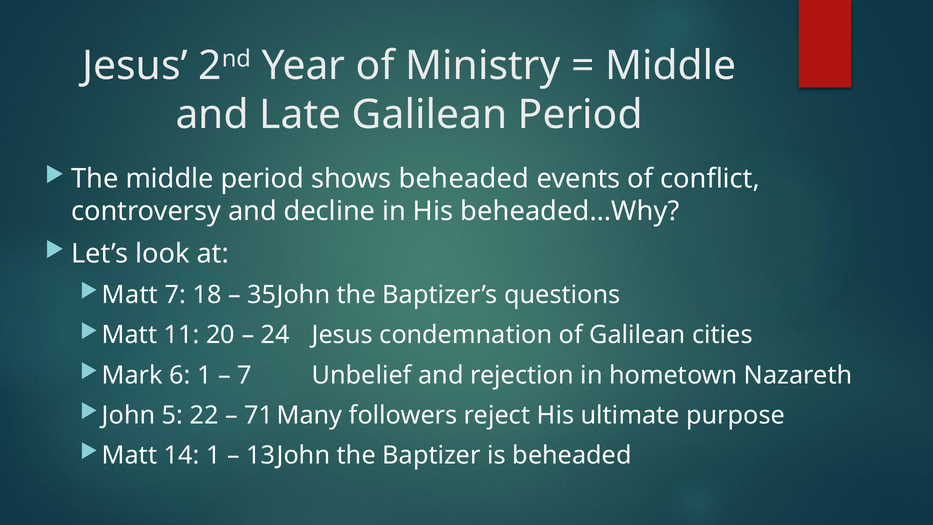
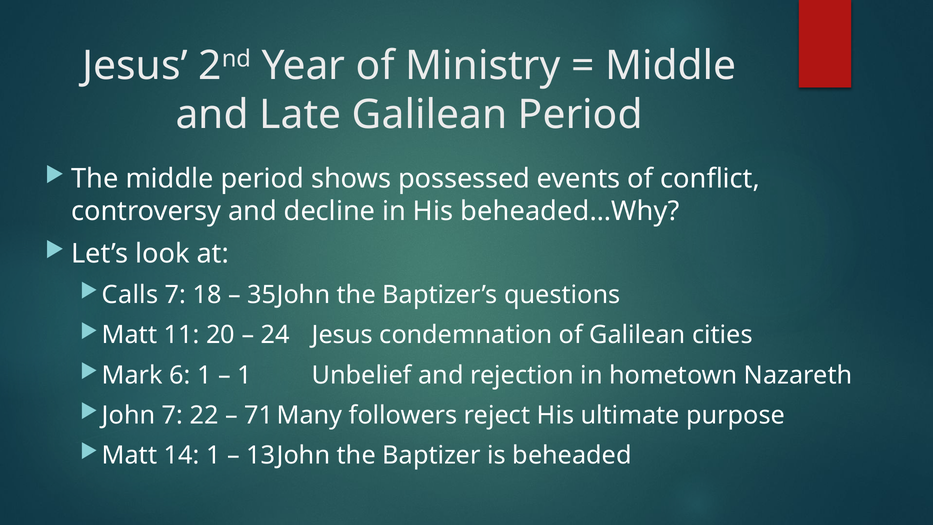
shows beheaded: beheaded -> possessed
Matt at (130, 295): Matt -> Calls
7 at (245, 375): 7 -> 1
John 5: 5 -> 7
